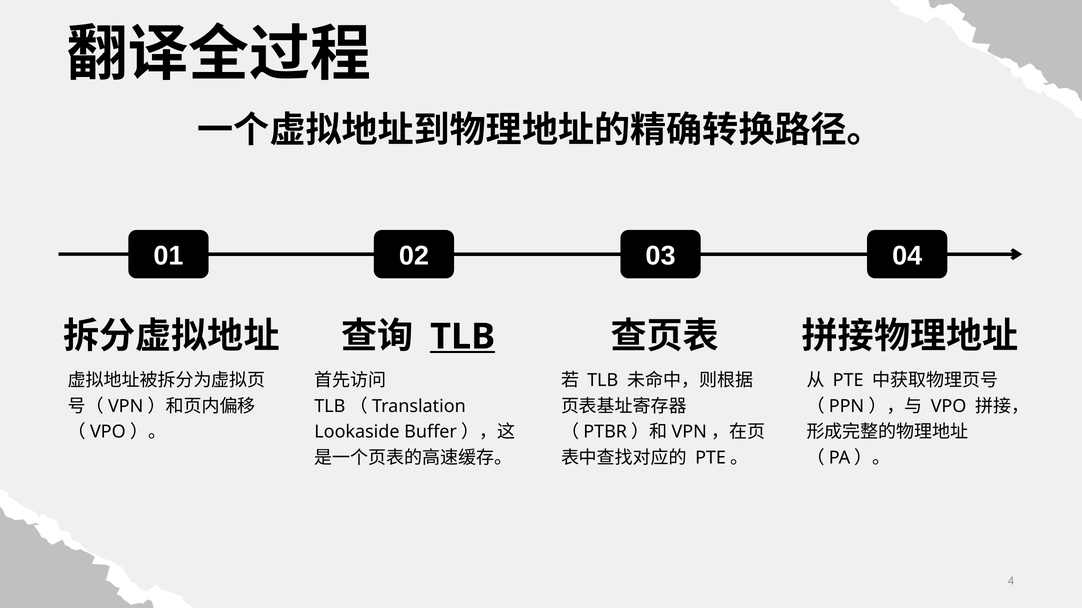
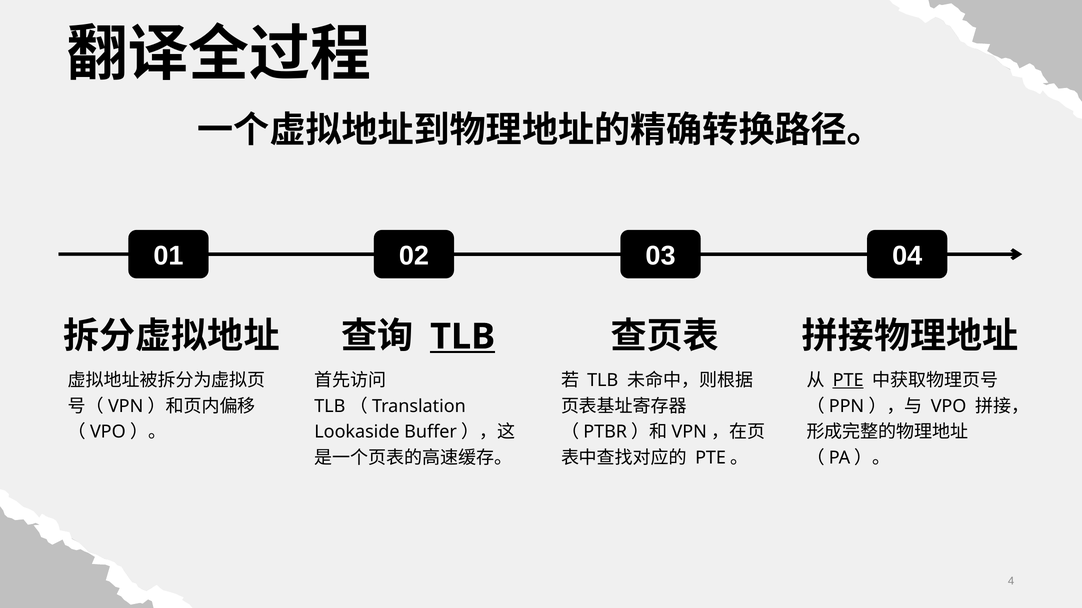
PTE underline: none -> present
